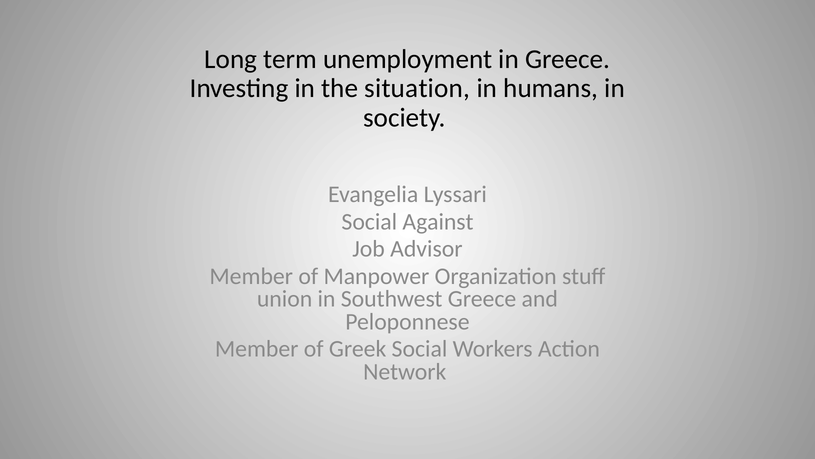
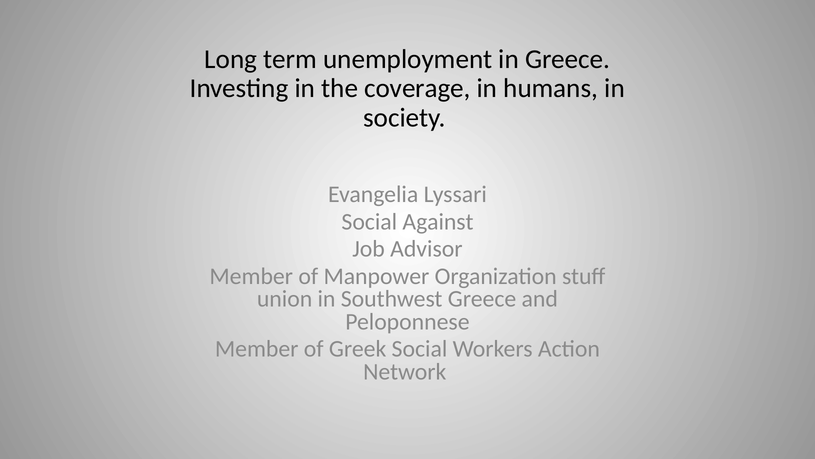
situation: situation -> coverage
